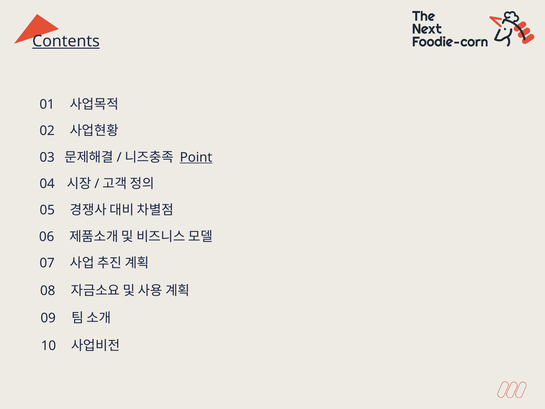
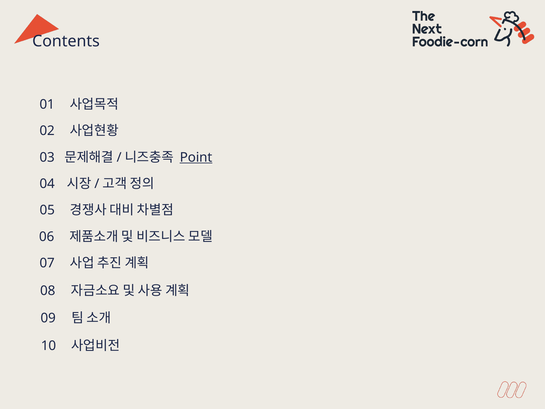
Contents underline: present -> none
